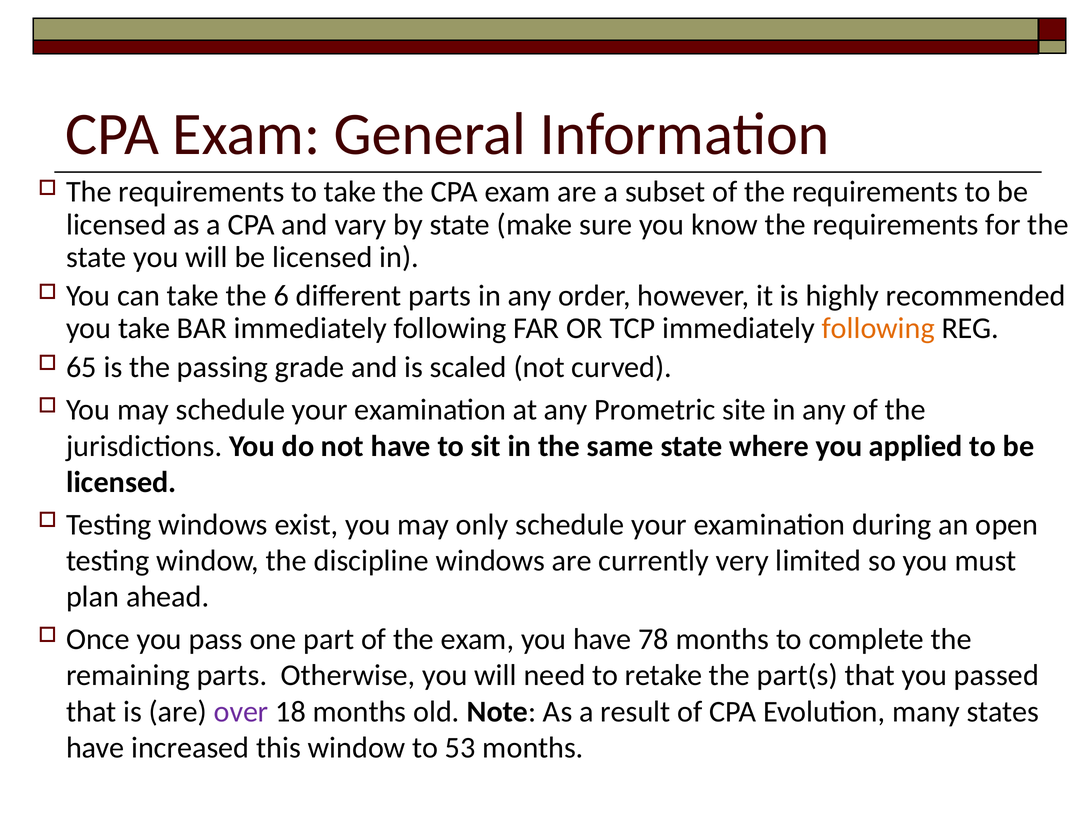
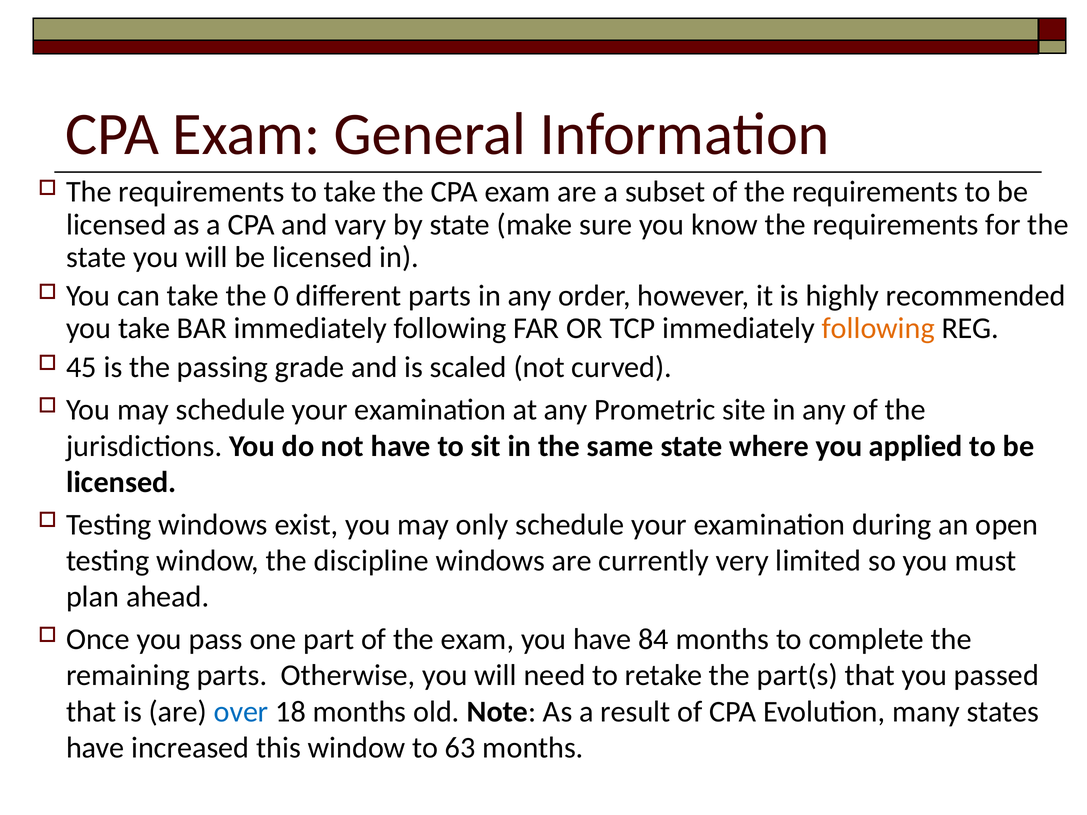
6: 6 -> 0
65: 65 -> 45
78: 78 -> 84
over colour: purple -> blue
53: 53 -> 63
